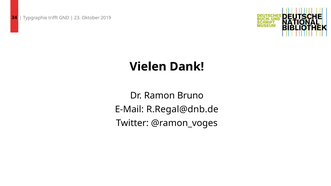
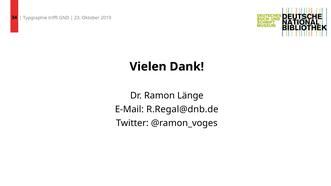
Bruno: Bruno -> Länge
